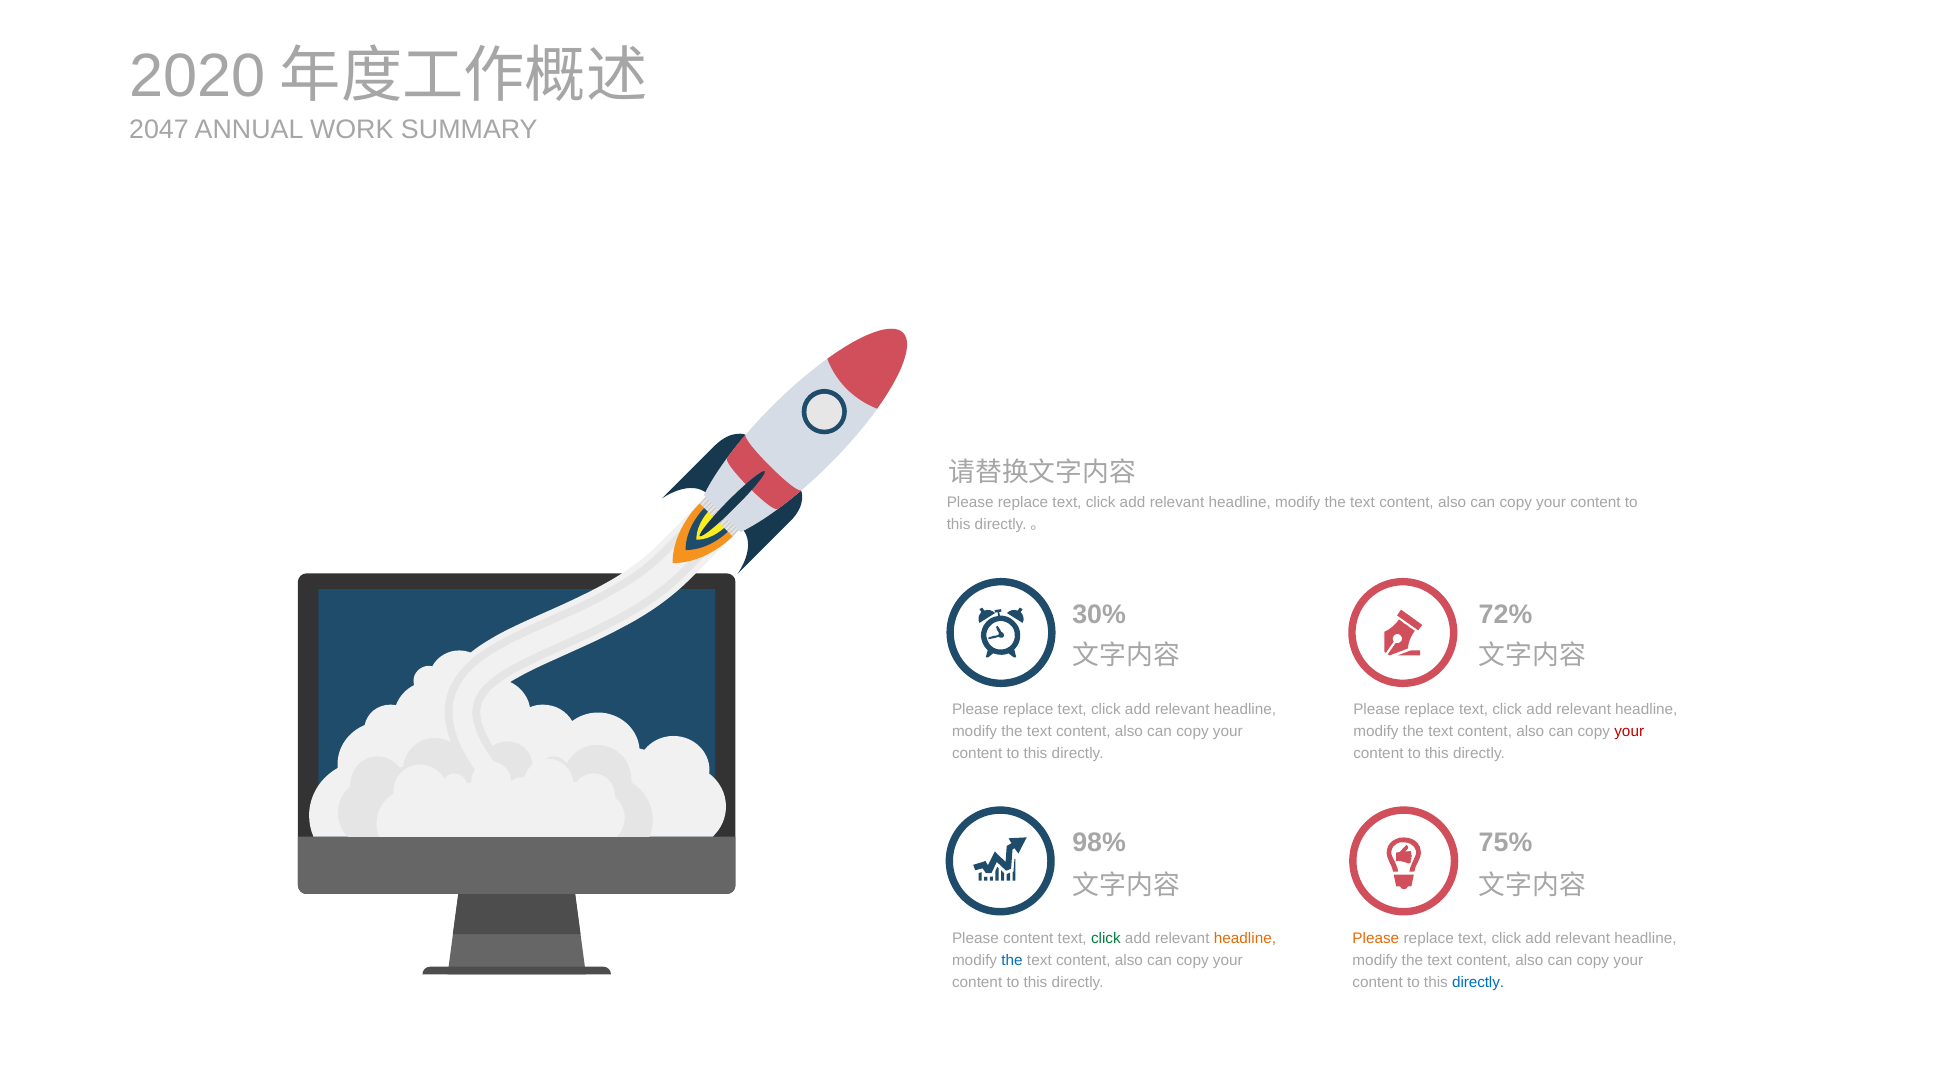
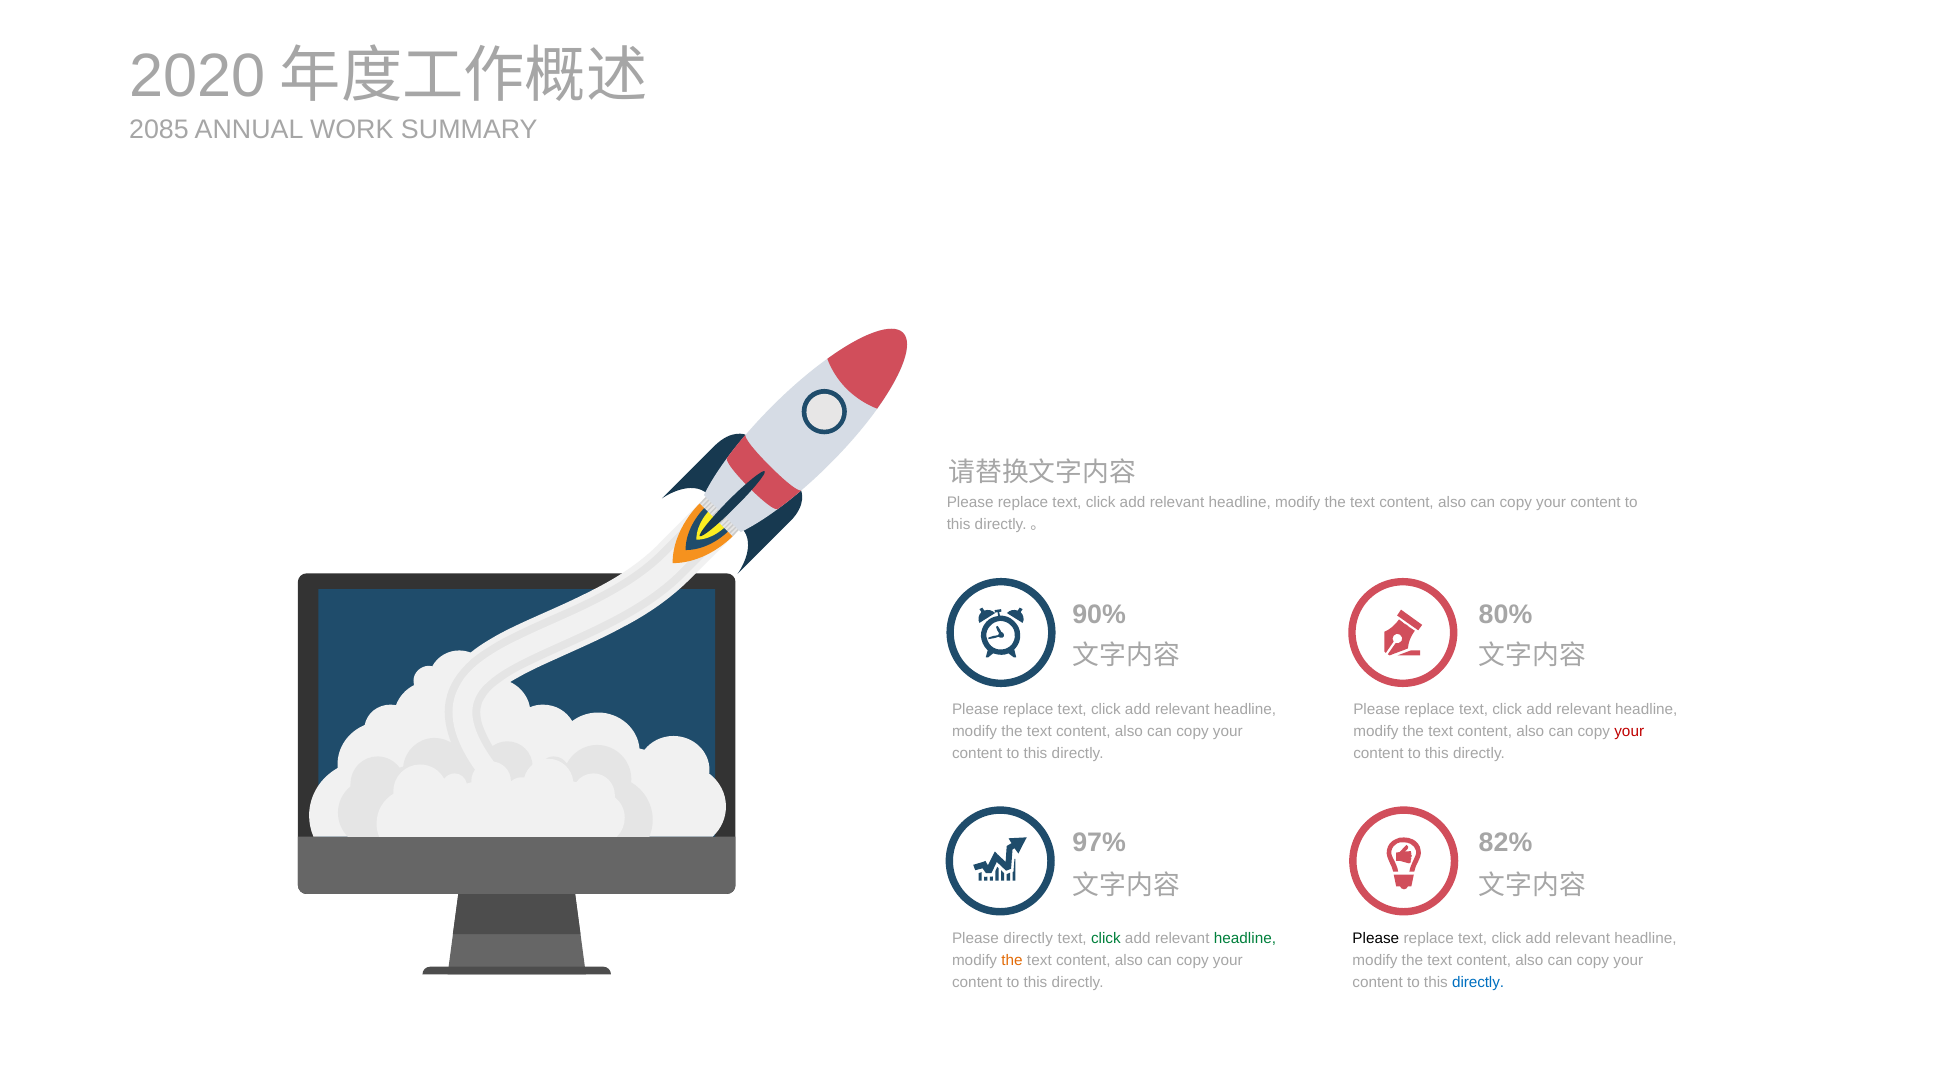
2047: 2047 -> 2085
30%: 30% -> 90%
72%: 72% -> 80%
98%: 98% -> 97%
75%: 75% -> 82%
Please content: content -> directly
headline at (1245, 939) colour: orange -> green
Please at (1376, 939) colour: orange -> black
the at (1012, 961) colour: blue -> orange
